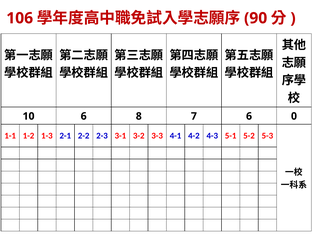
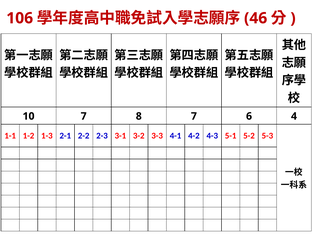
90: 90 -> 46
10 6: 6 -> 7
0: 0 -> 4
